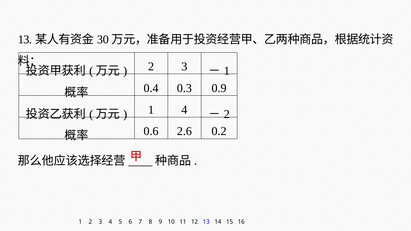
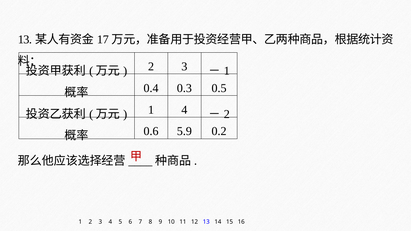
30: 30 -> 17
0.9: 0.9 -> 0.5
2.6: 2.6 -> 5.9
